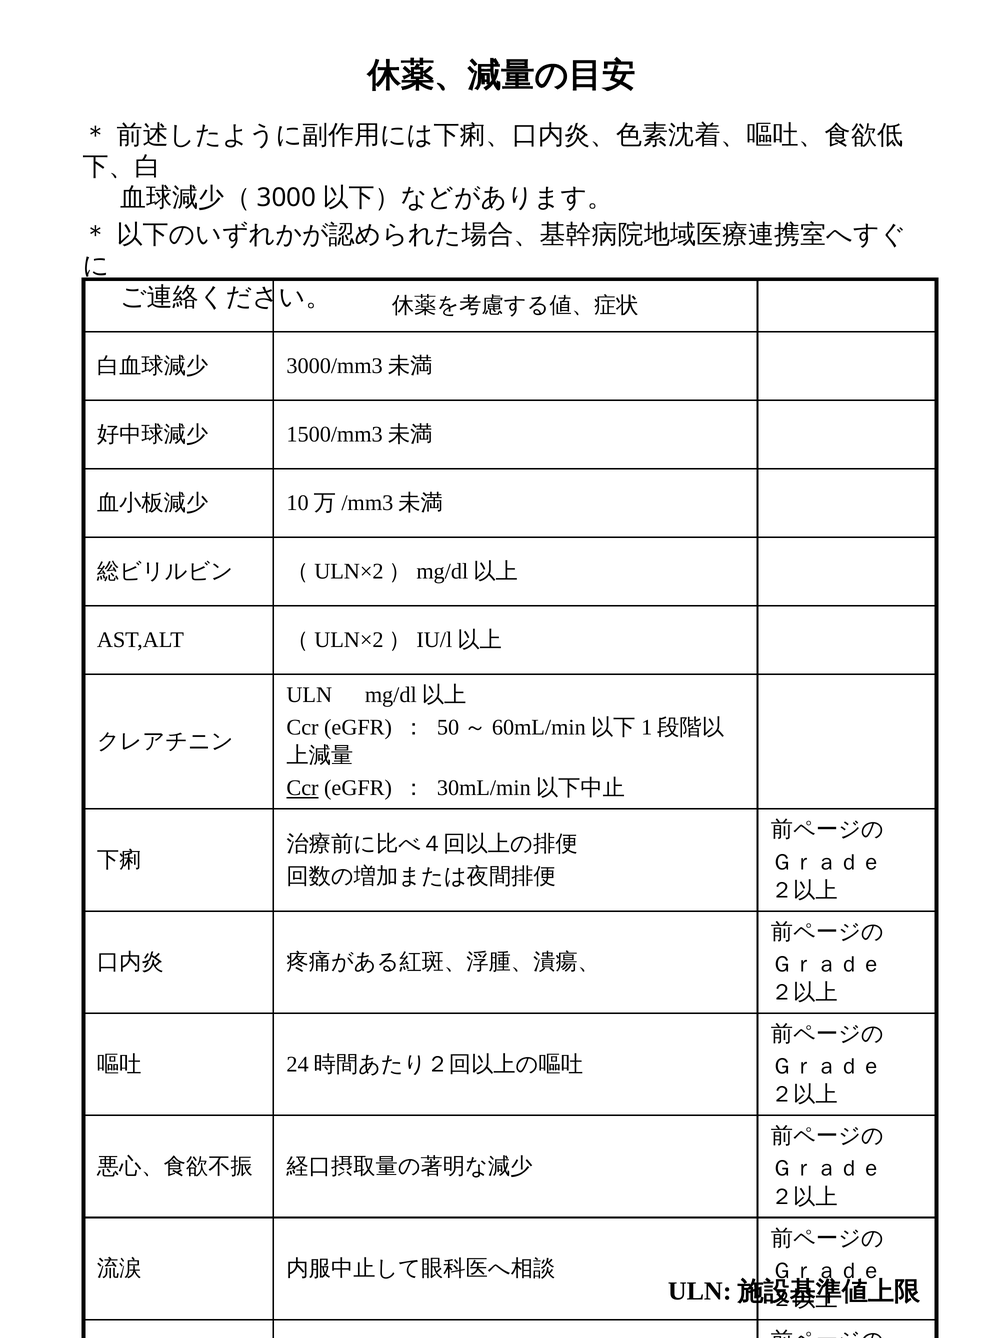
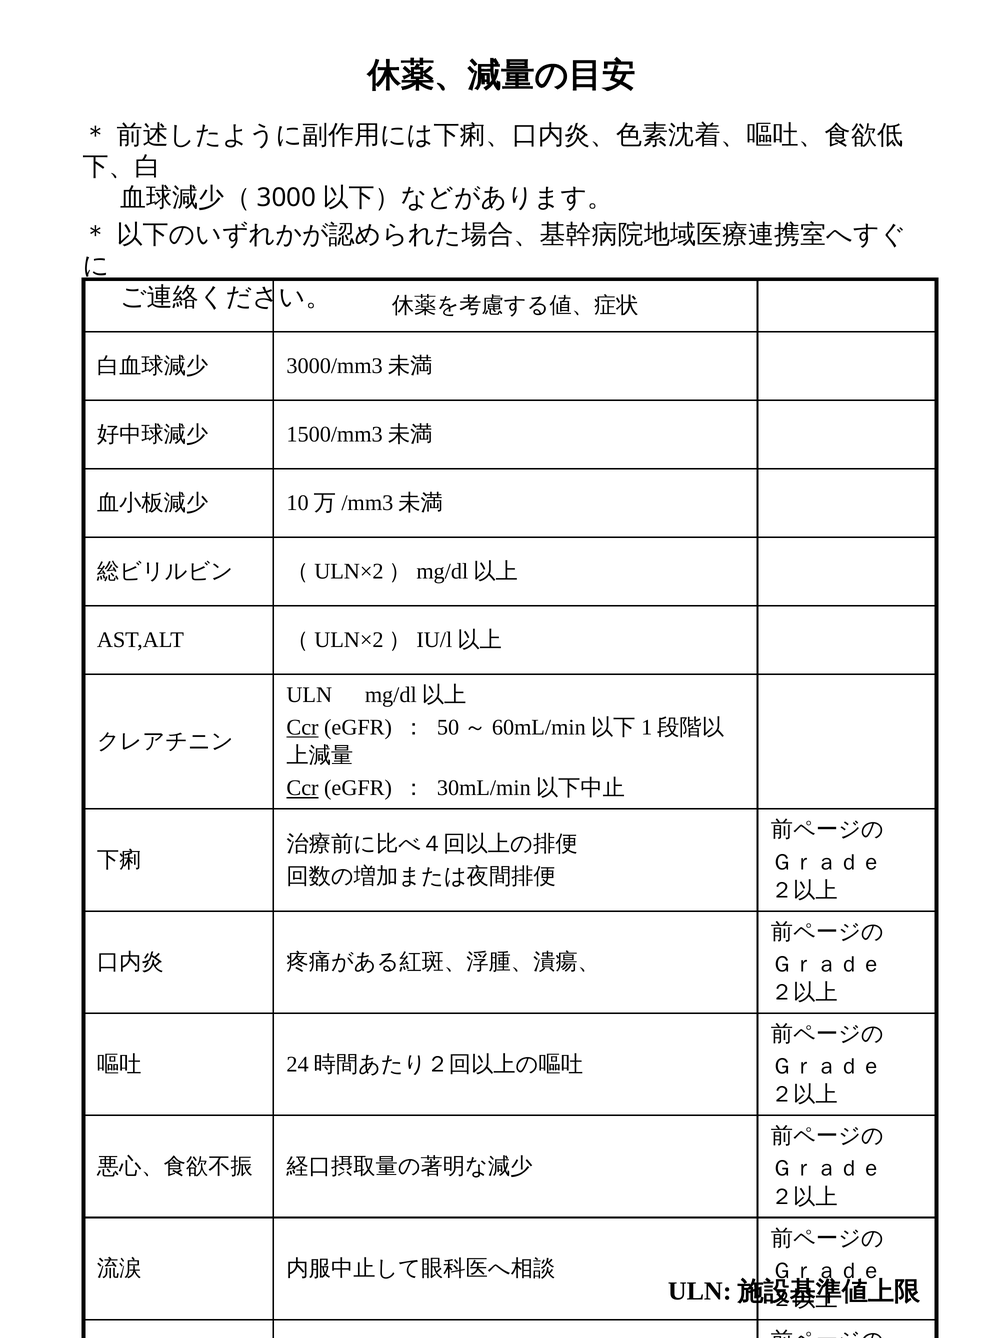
Ccr at (302, 727) underline: none -> present
